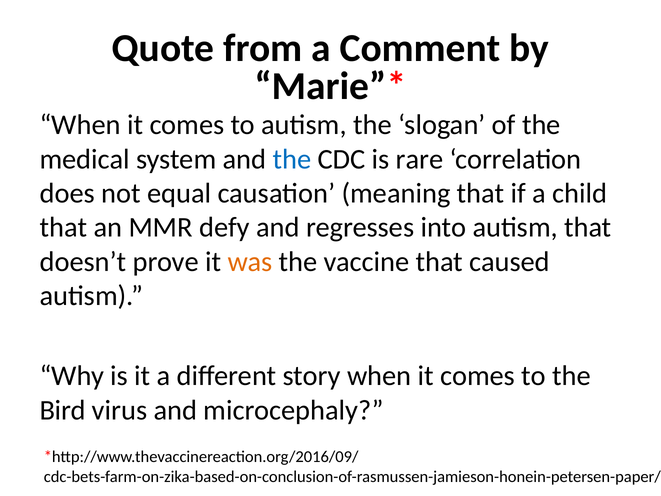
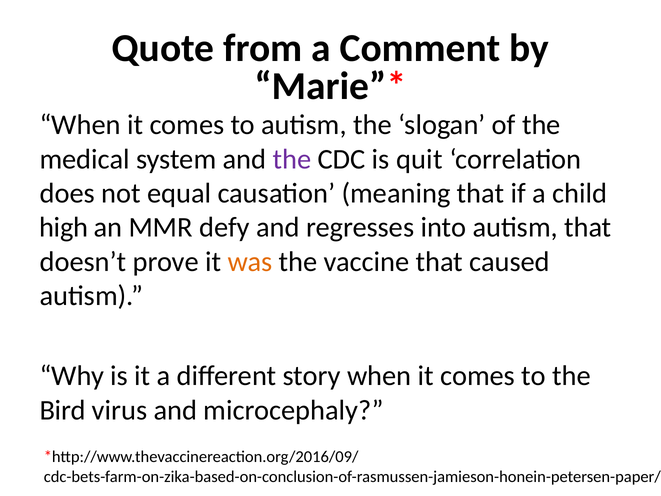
the at (292, 159) colour: blue -> purple
rare: rare -> quit
that at (64, 227): that -> high
